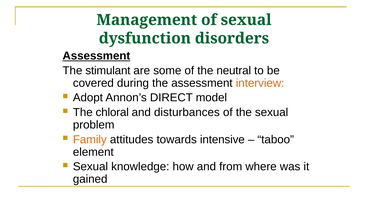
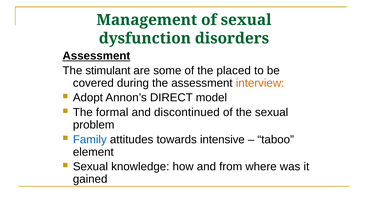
neutral: neutral -> placed
chloral: chloral -> formal
disturbances: disturbances -> discontinued
Family colour: orange -> blue
